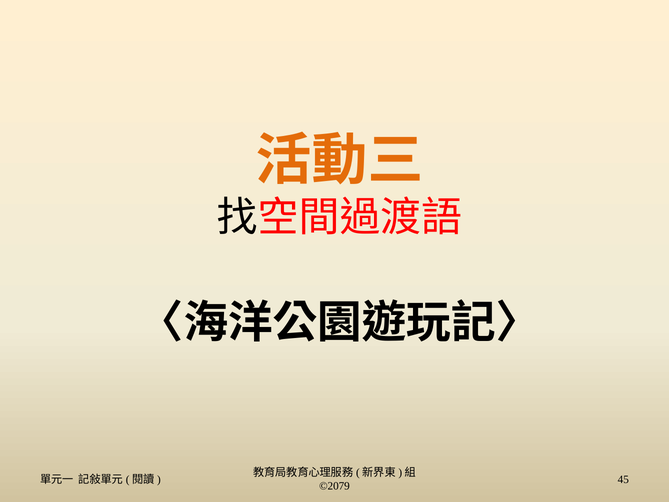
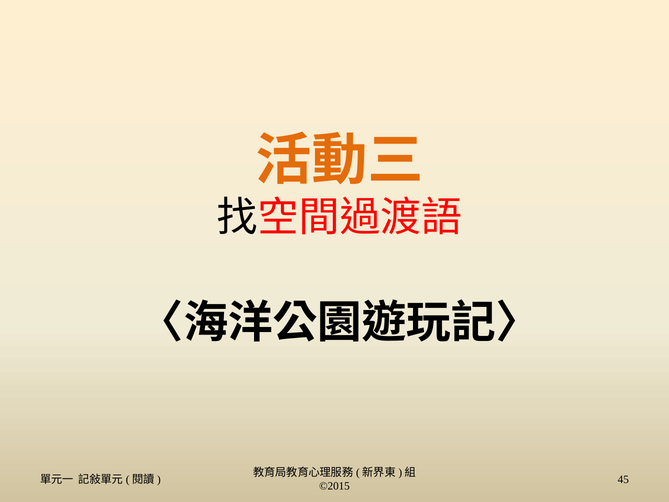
©2079: ©2079 -> ©2015
